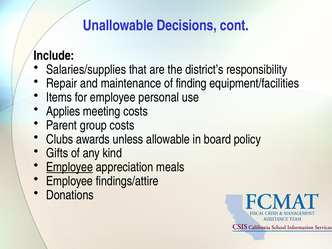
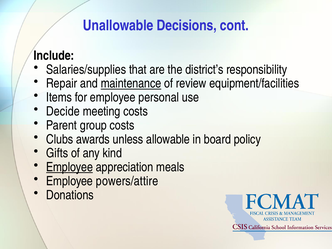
maintenance underline: none -> present
finding: finding -> review
Applies: Applies -> Decide
findings/attire: findings/attire -> powers/attire
